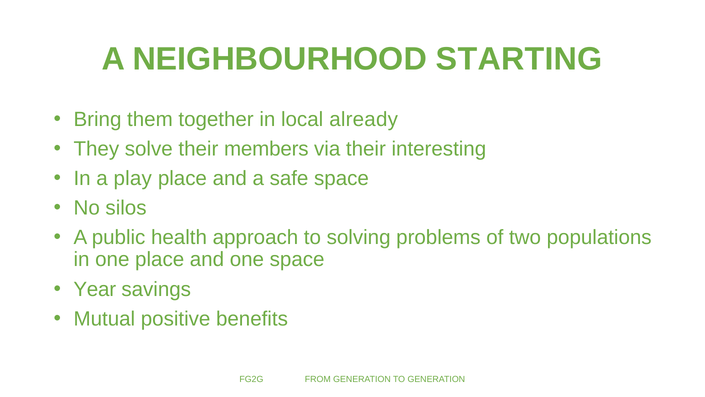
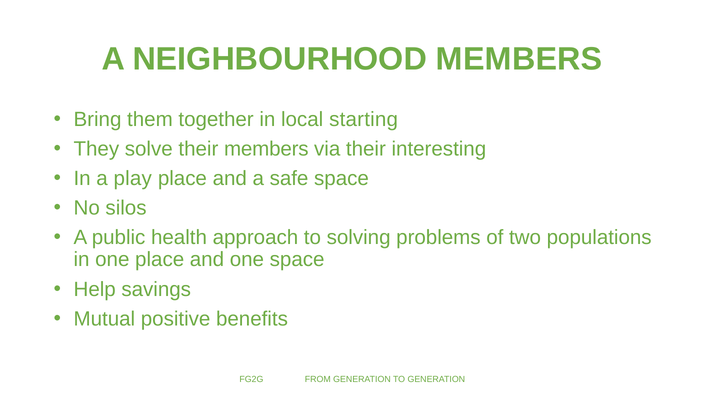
NEIGHBOURHOOD STARTING: STARTING -> MEMBERS
already: already -> starting
Year: Year -> Help
